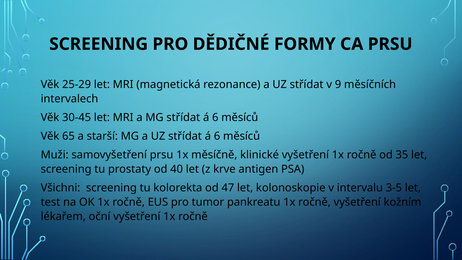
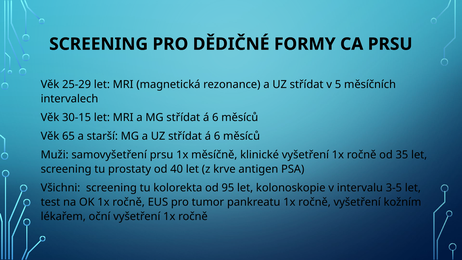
9: 9 -> 5
30-45: 30-45 -> 30-15
47: 47 -> 95
